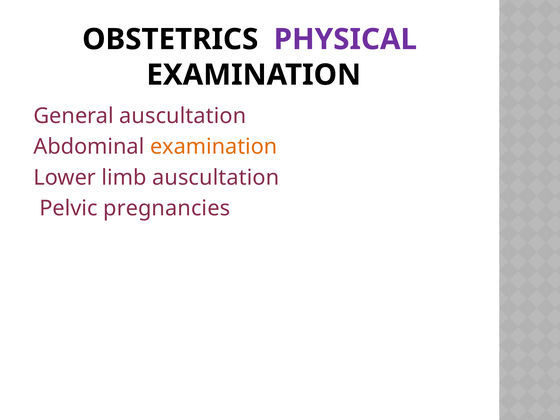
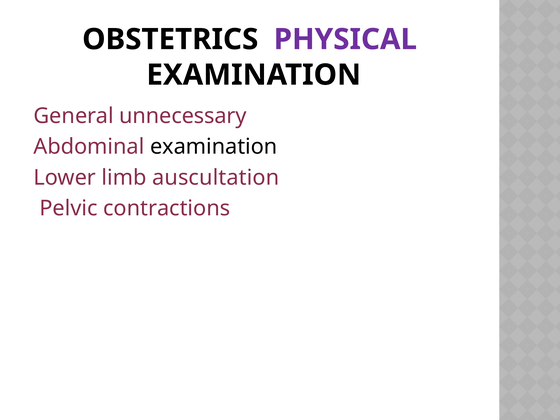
General auscultation: auscultation -> unnecessary
examination at (214, 147) colour: orange -> black
pregnancies: pregnancies -> contractions
